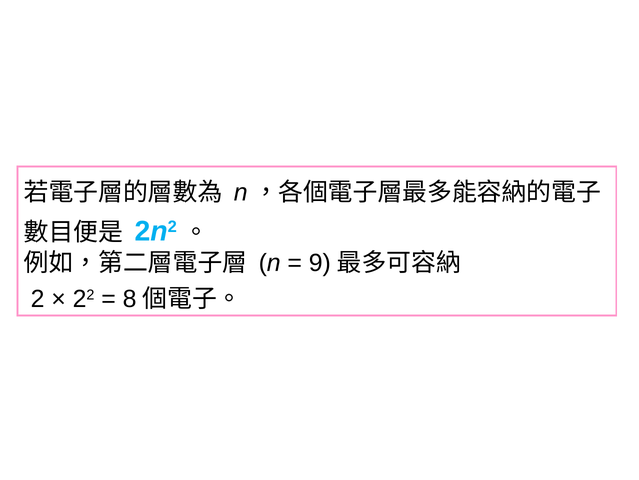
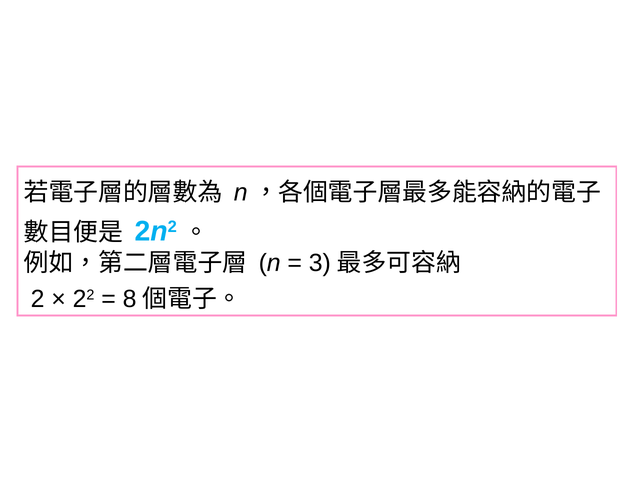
9: 9 -> 3
